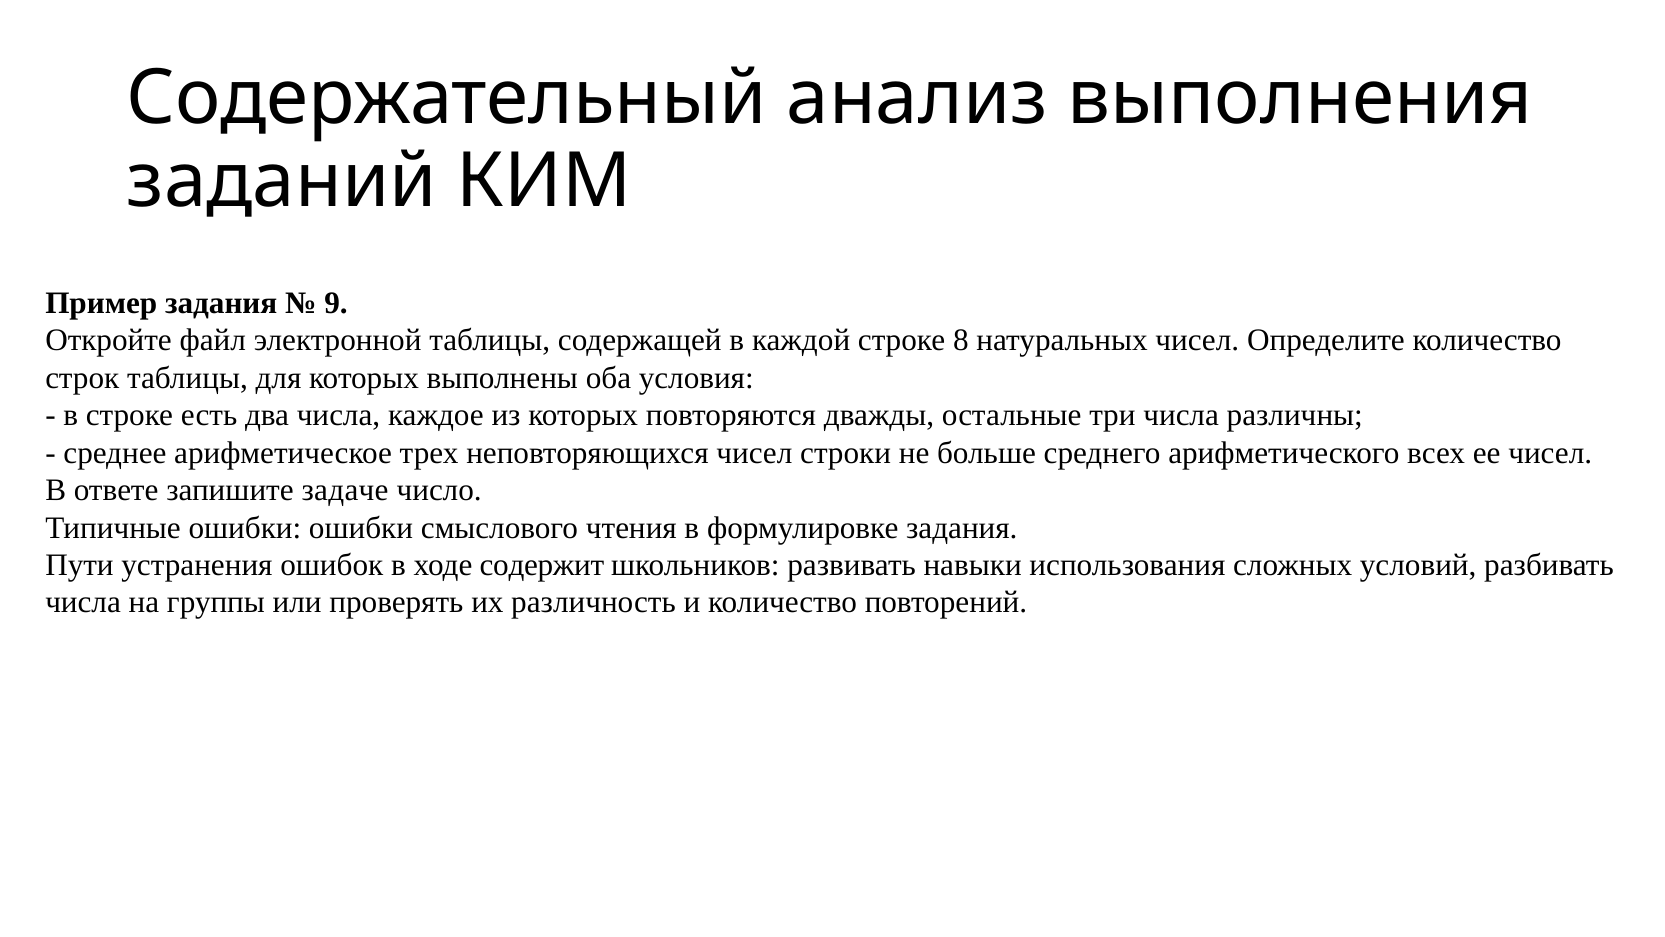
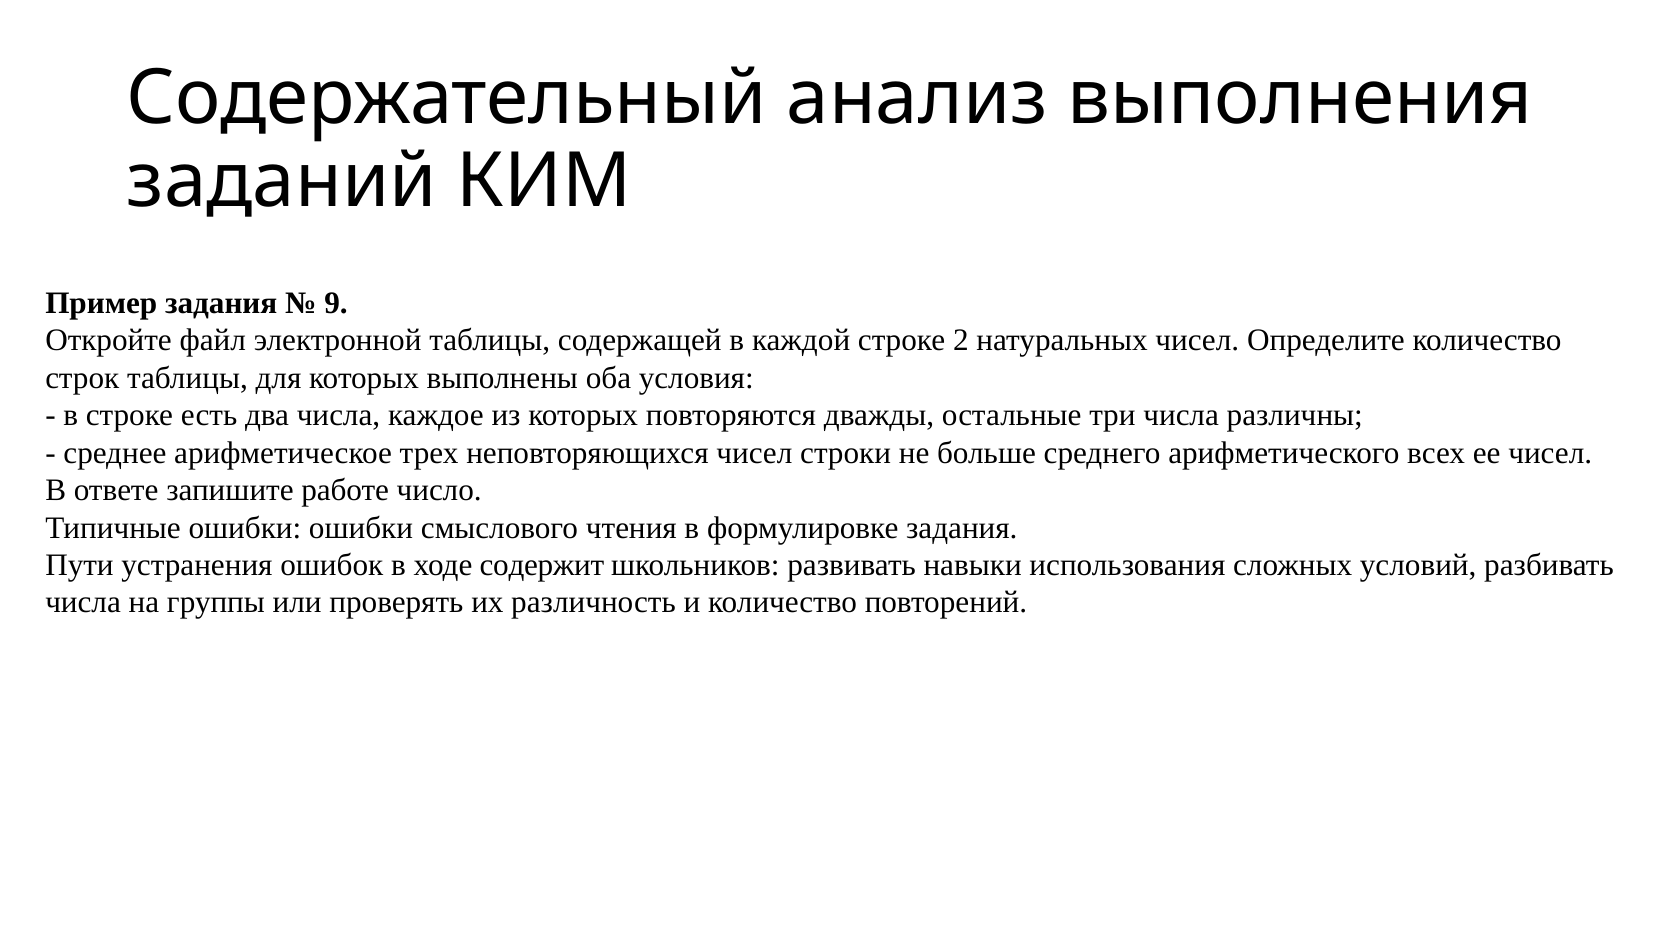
8: 8 -> 2
задаче: задаче -> работе
